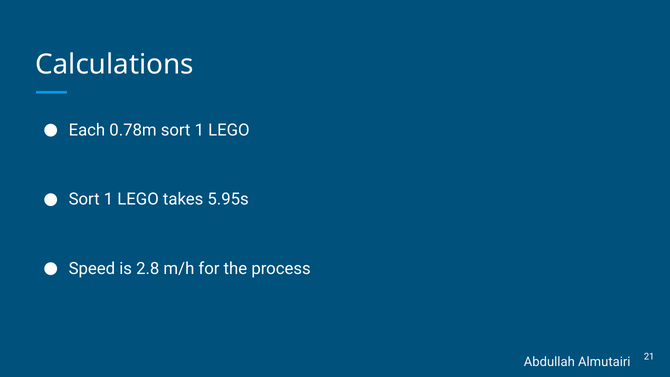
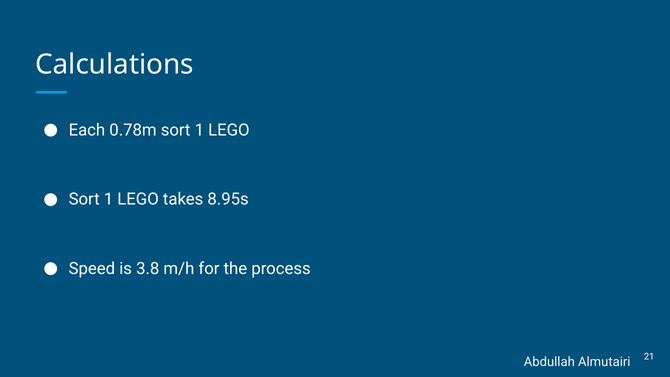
5.95s: 5.95s -> 8.95s
2.8: 2.8 -> 3.8
